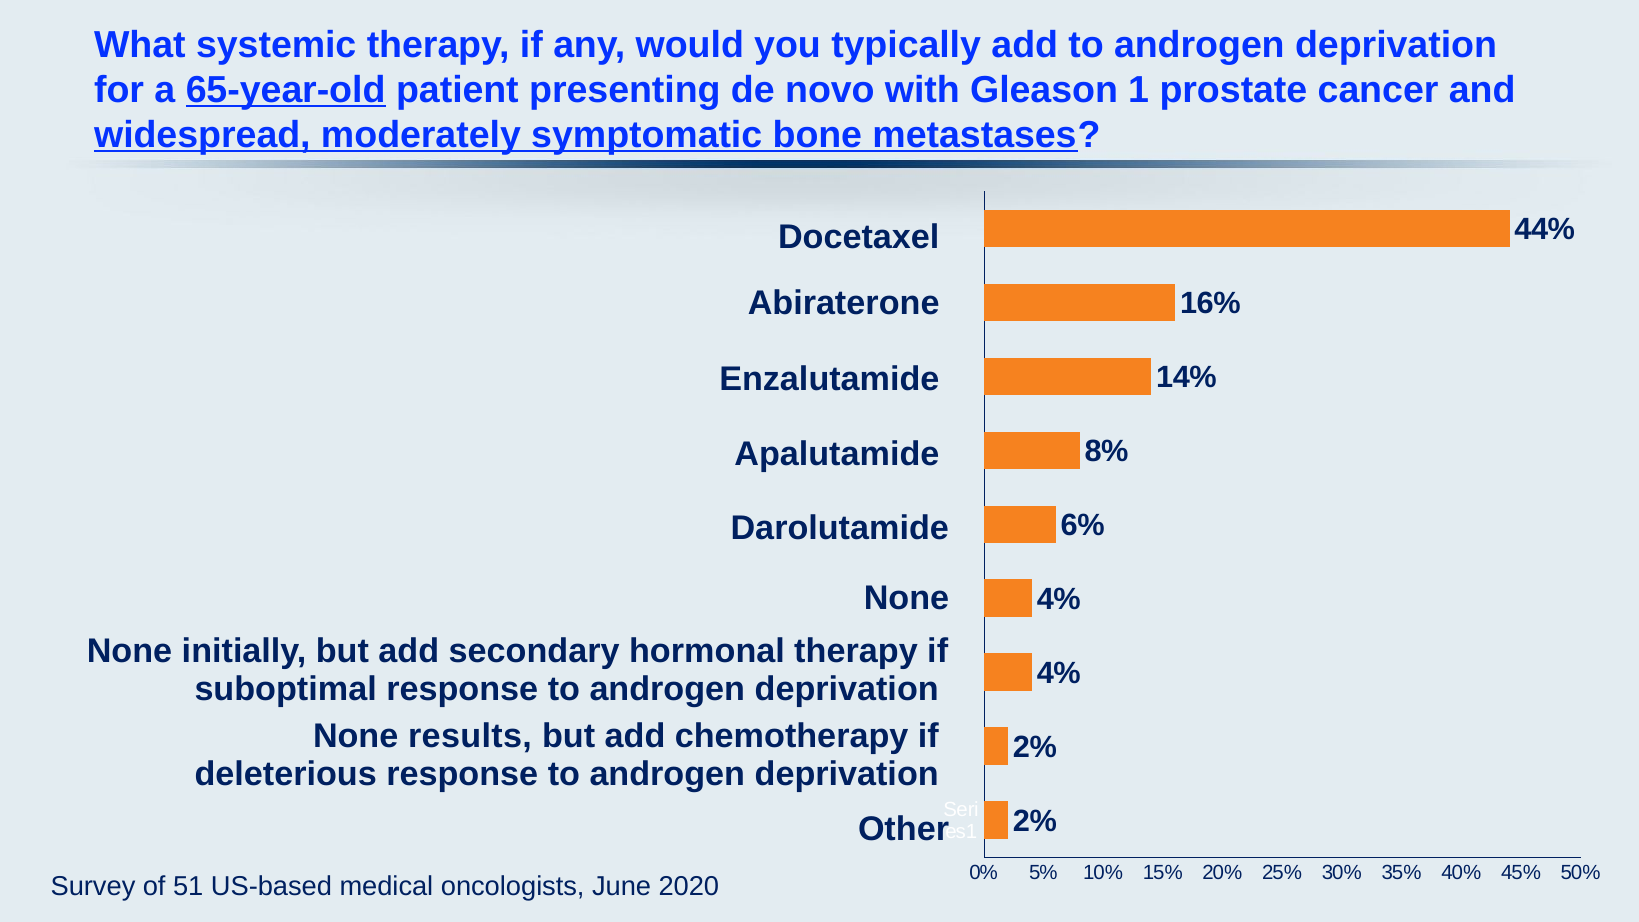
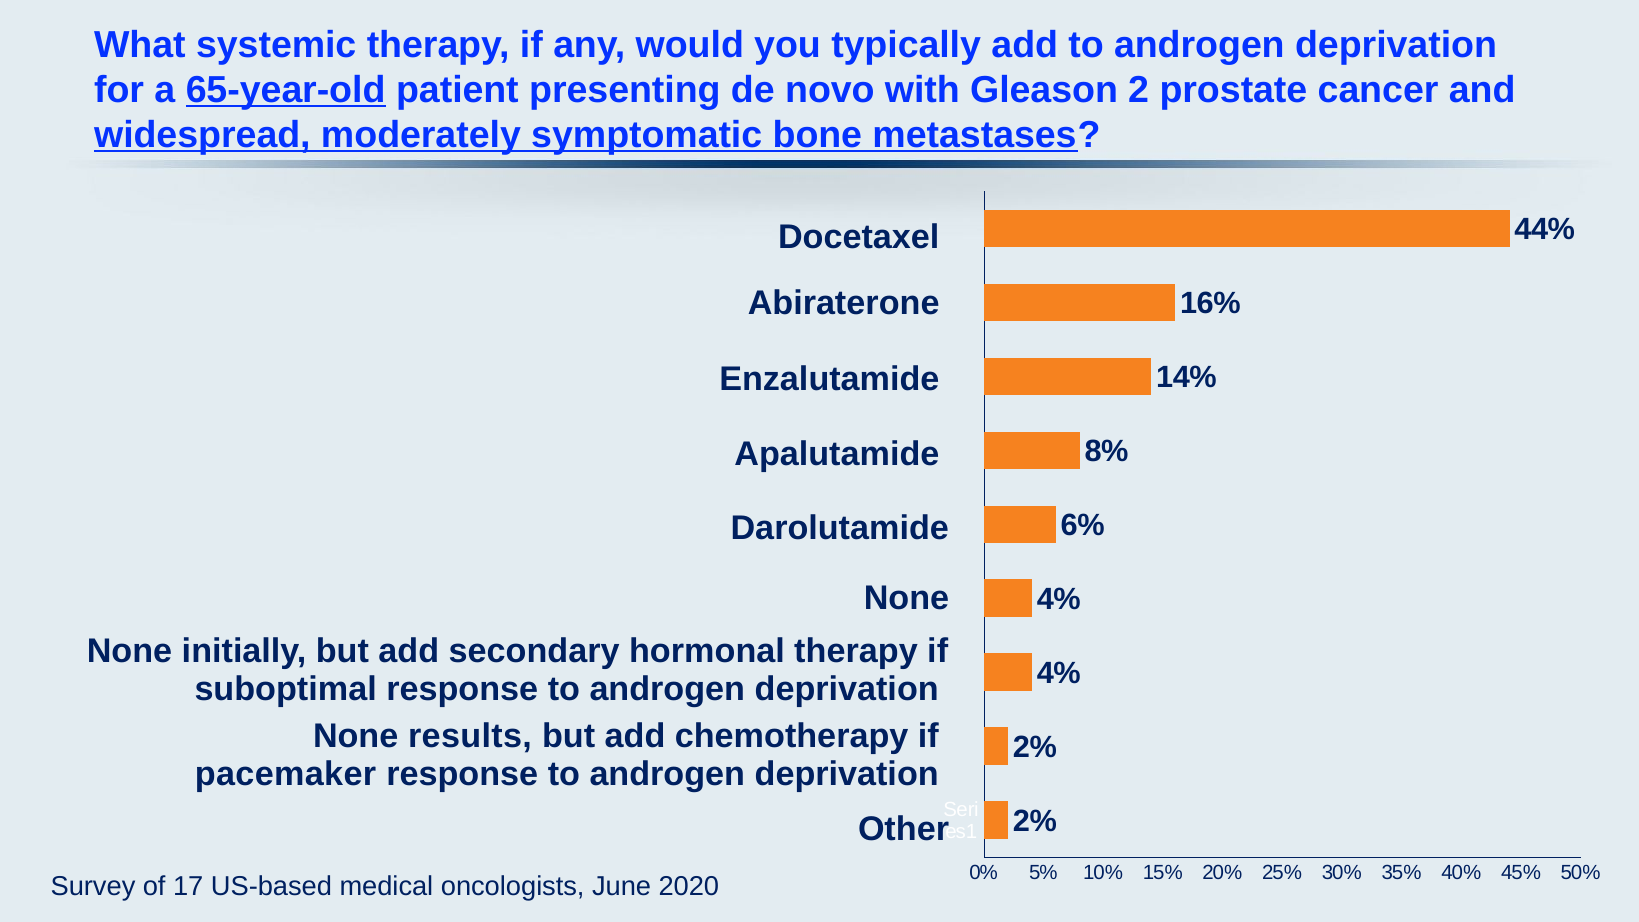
1: 1 -> 2
deleterious: deleterious -> pacemaker
51: 51 -> 17
